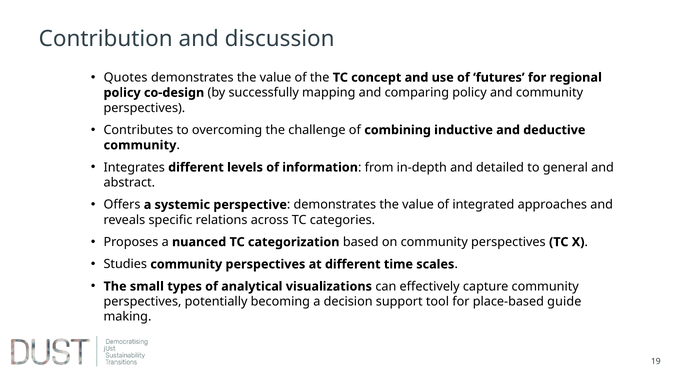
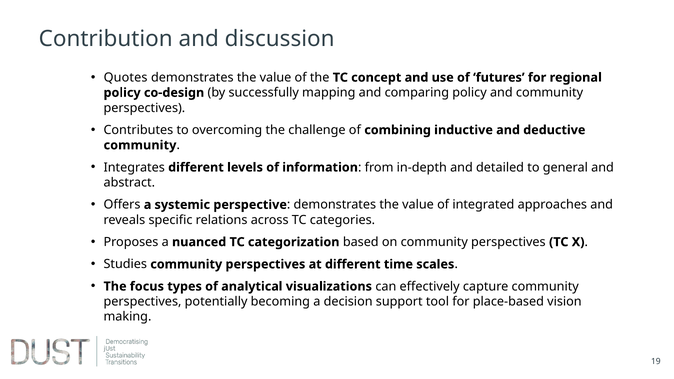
small: small -> focus
guide: guide -> vision
